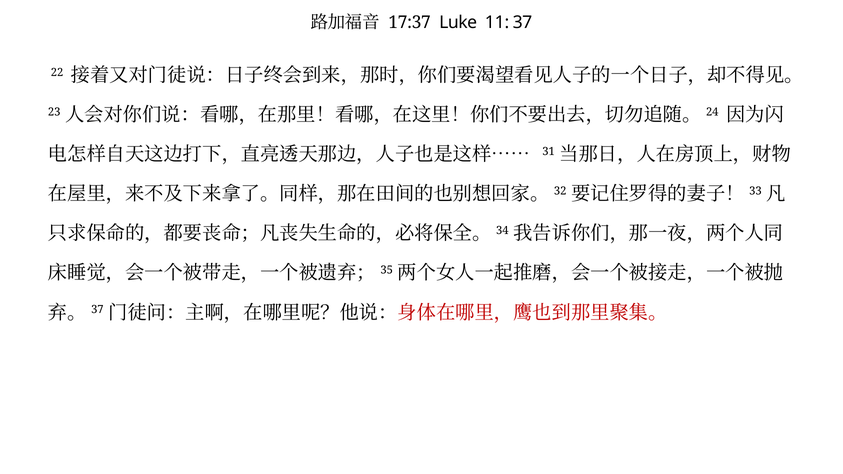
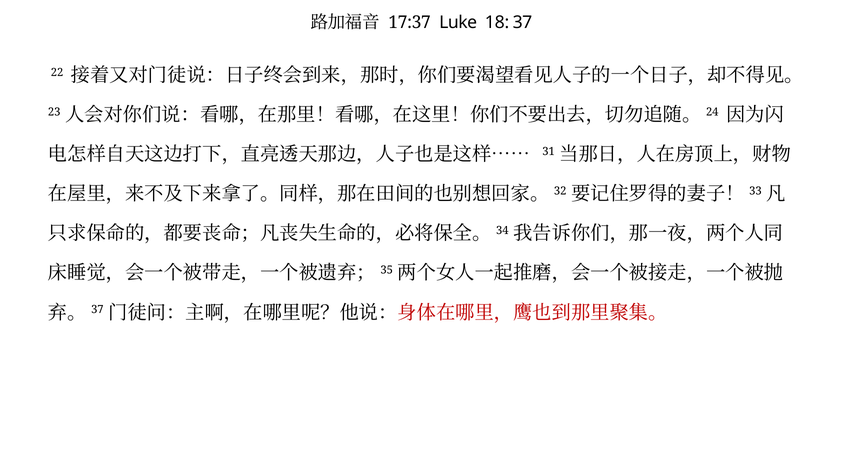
11: 11 -> 18
